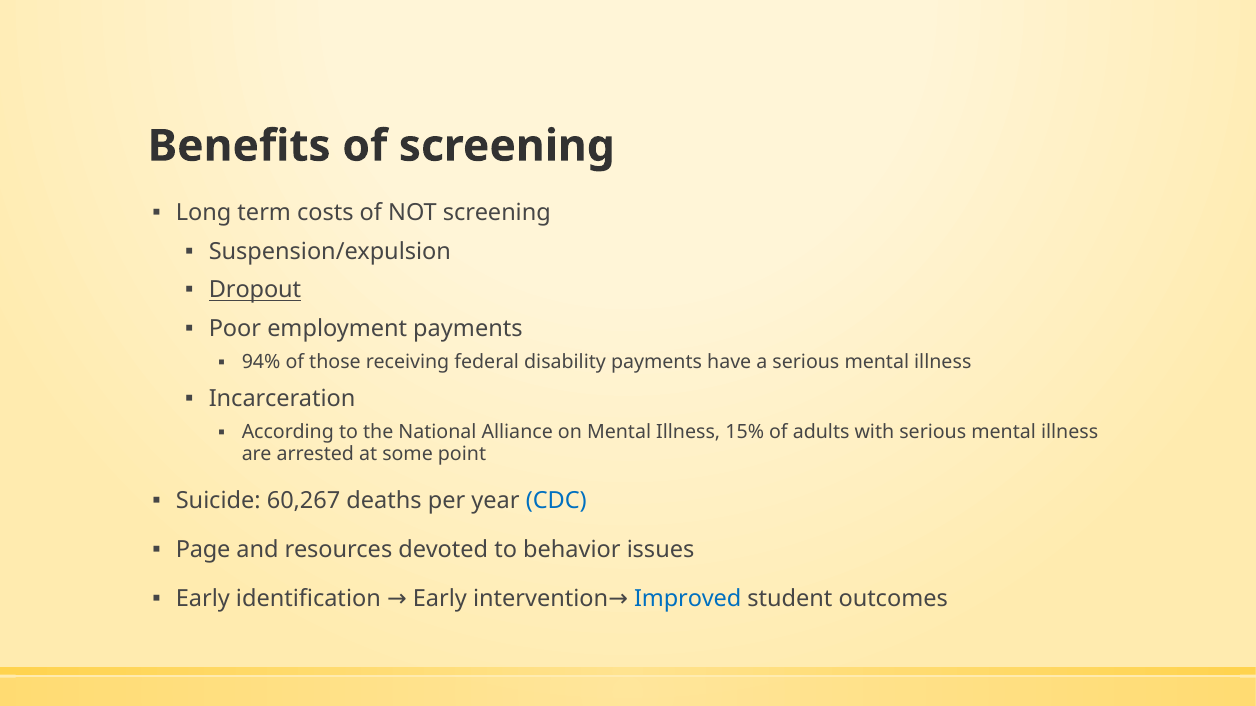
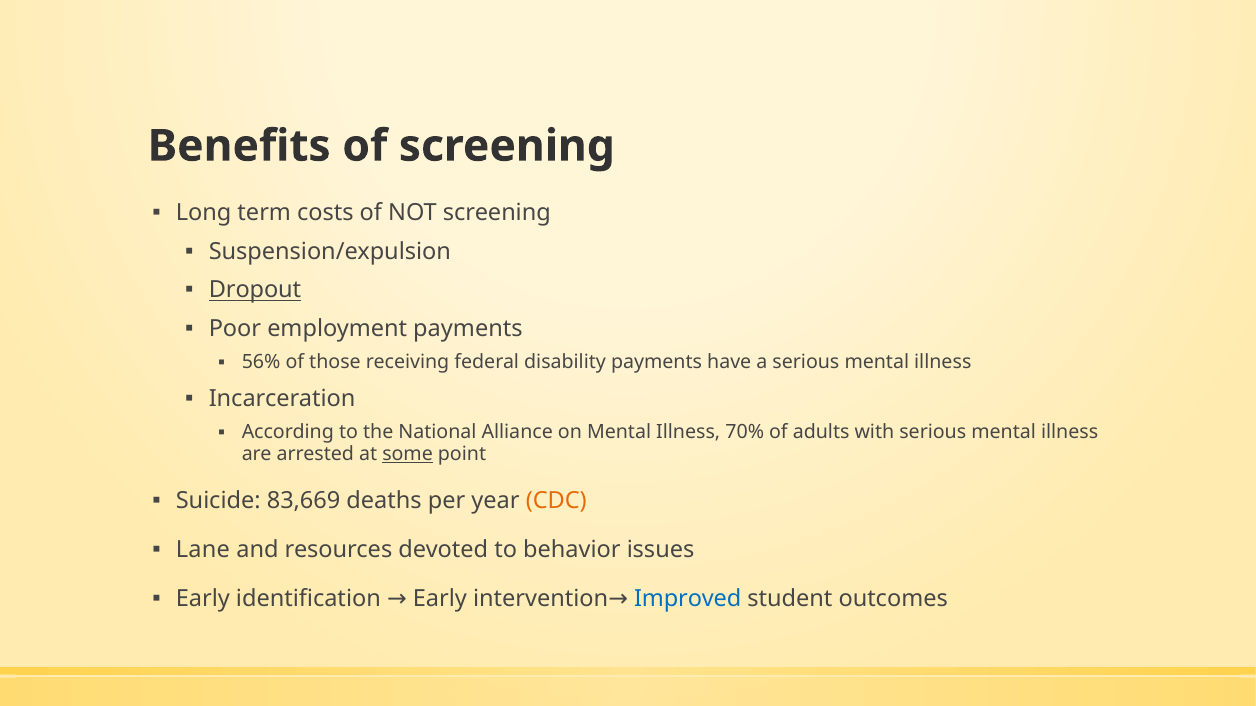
94%: 94% -> 56%
15%: 15% -> 70%
some underline: none -> present
60,267: 60,267 -> 83,669
CDC colour: blue -> orange
Page: Page -> Lane
